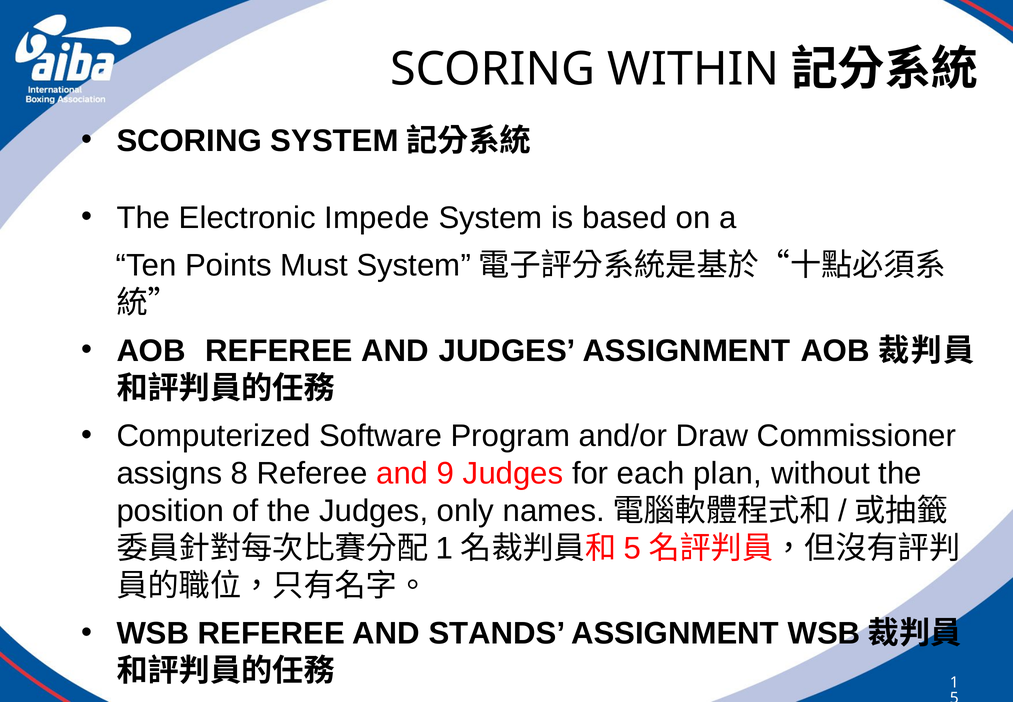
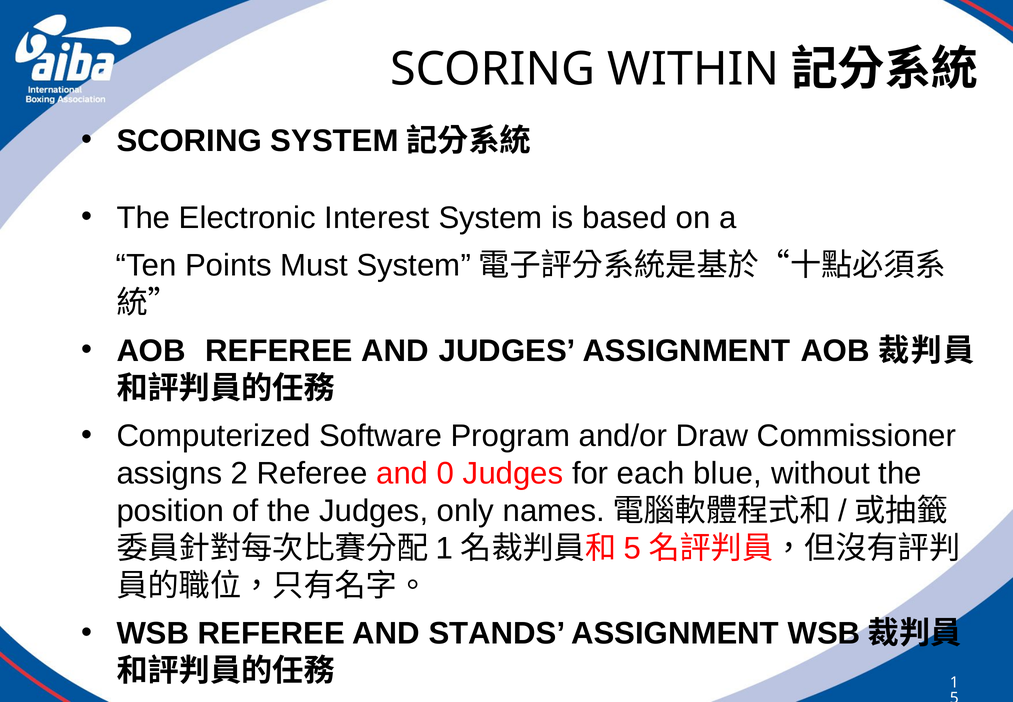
Impede: Impede -> Interest
8: 8 -> 2
9: 9 -> 0
plan: plan -> blue
